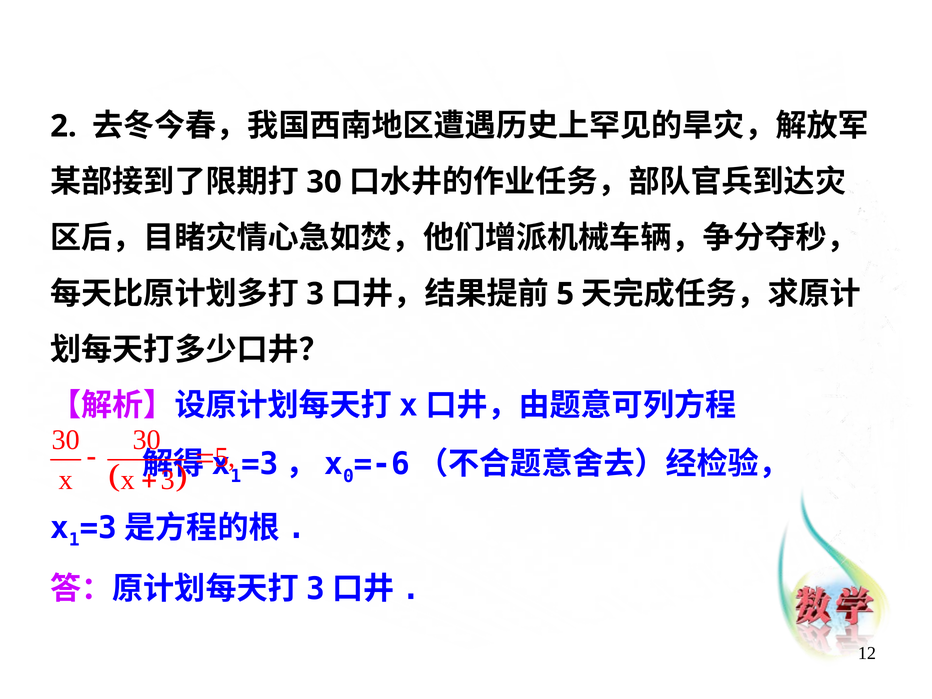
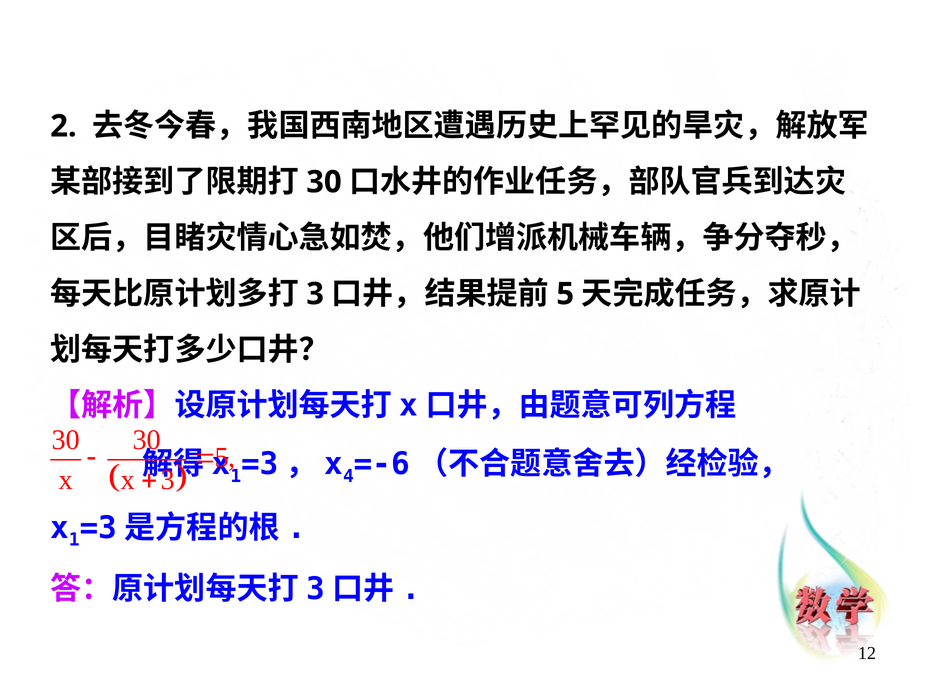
0: 0 -> 4
